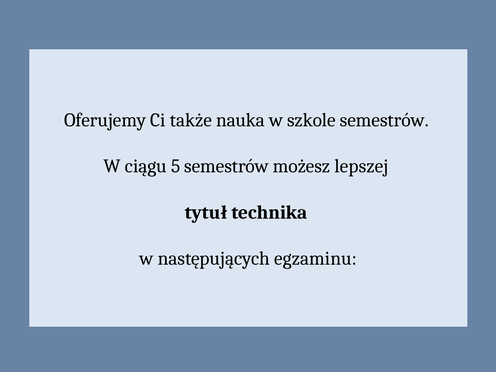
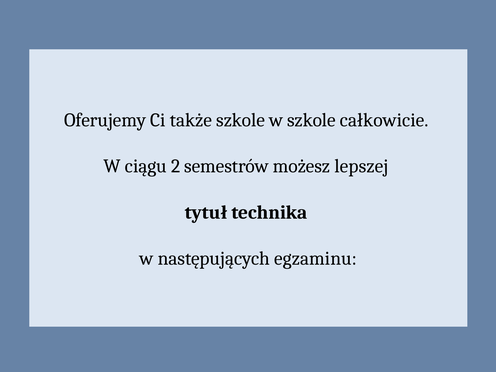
także nauka: nauka -> szkole
szkole semestrów: semestrów -> całkowicie
5: 5 -> 2
